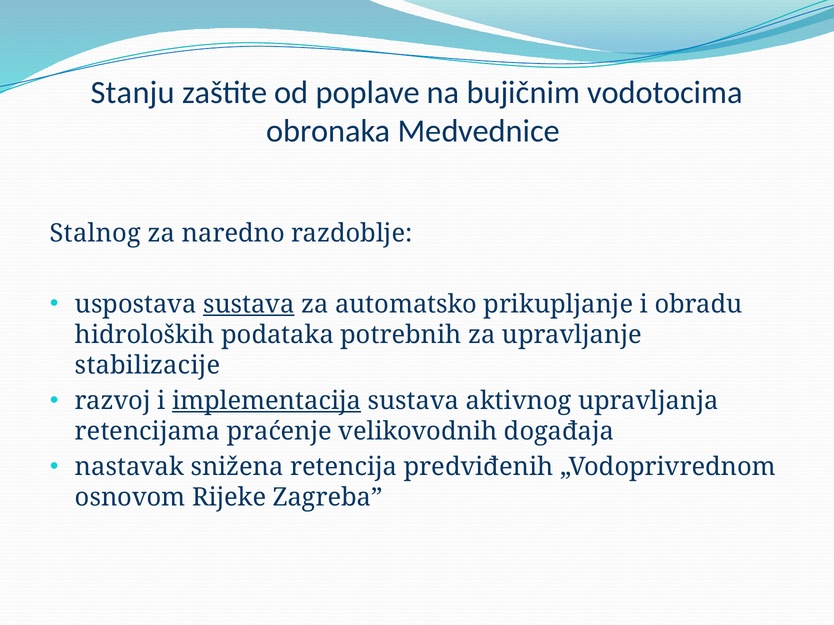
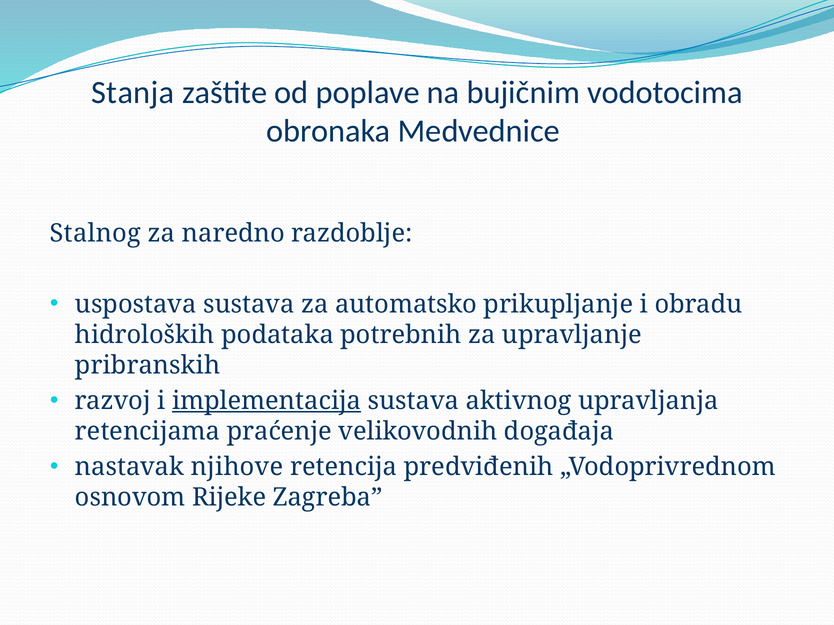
Stanju: Stanju -> Stanja
sustava at (249, 305) underline: present -> none
stabilizacije: stabilizacije -> pribranskih
snižena: snižena -> njihove
